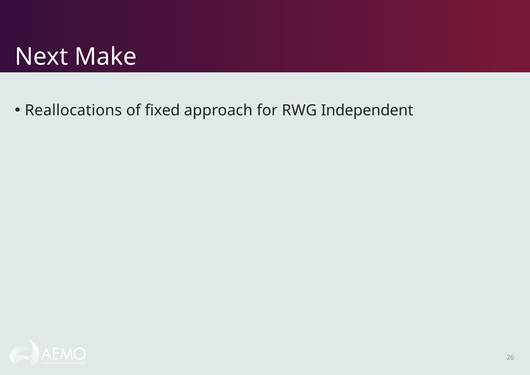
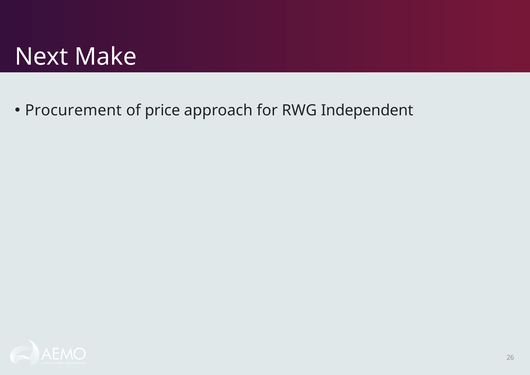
Reallocations: Reallocations -> Procurement
fixed: fixed -> price
